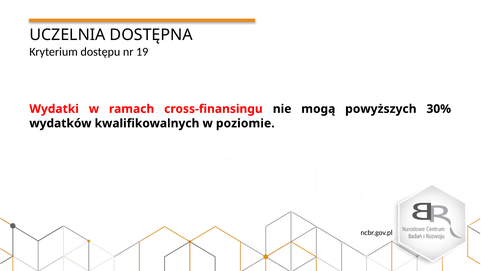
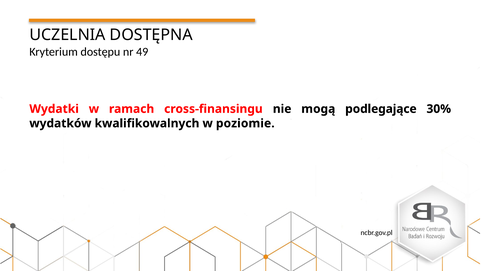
19: 19 -> 49
powyższych: powyższych -> podlegające
